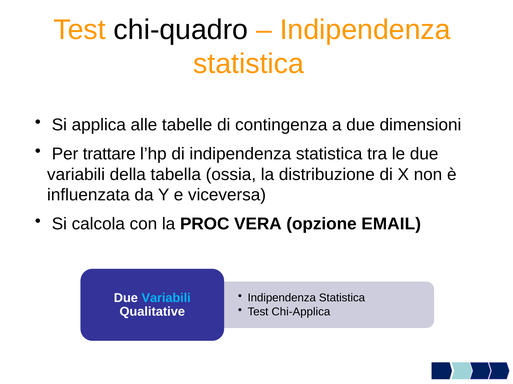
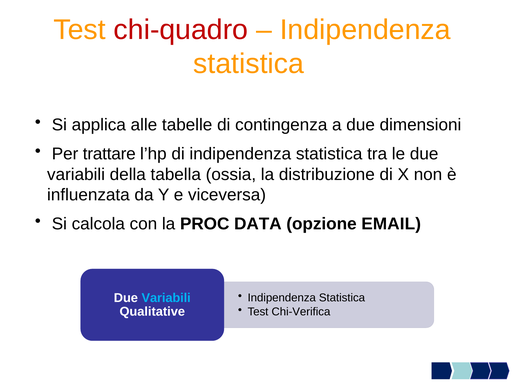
chi-quadro colour: black -> red
VERA: VERA -> DATA
Chi-Applica: Chi-Applica -> Chi-Verifica
